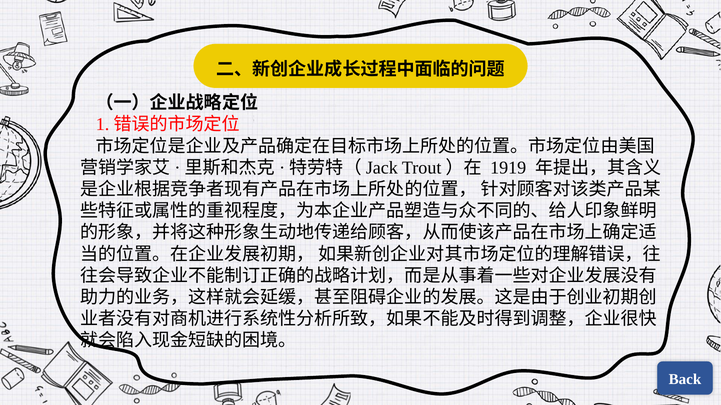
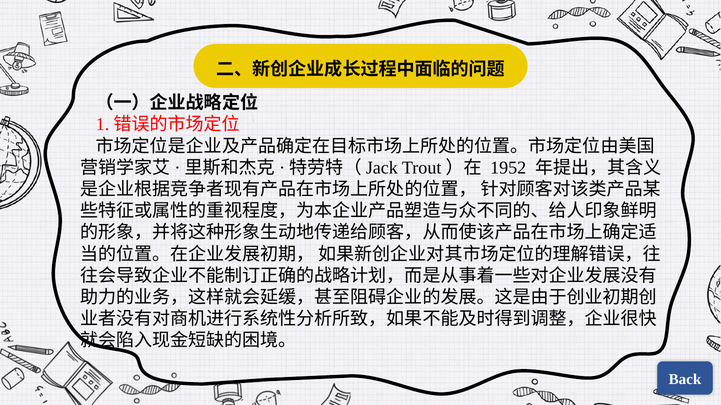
1919: 1919 -> 1952
